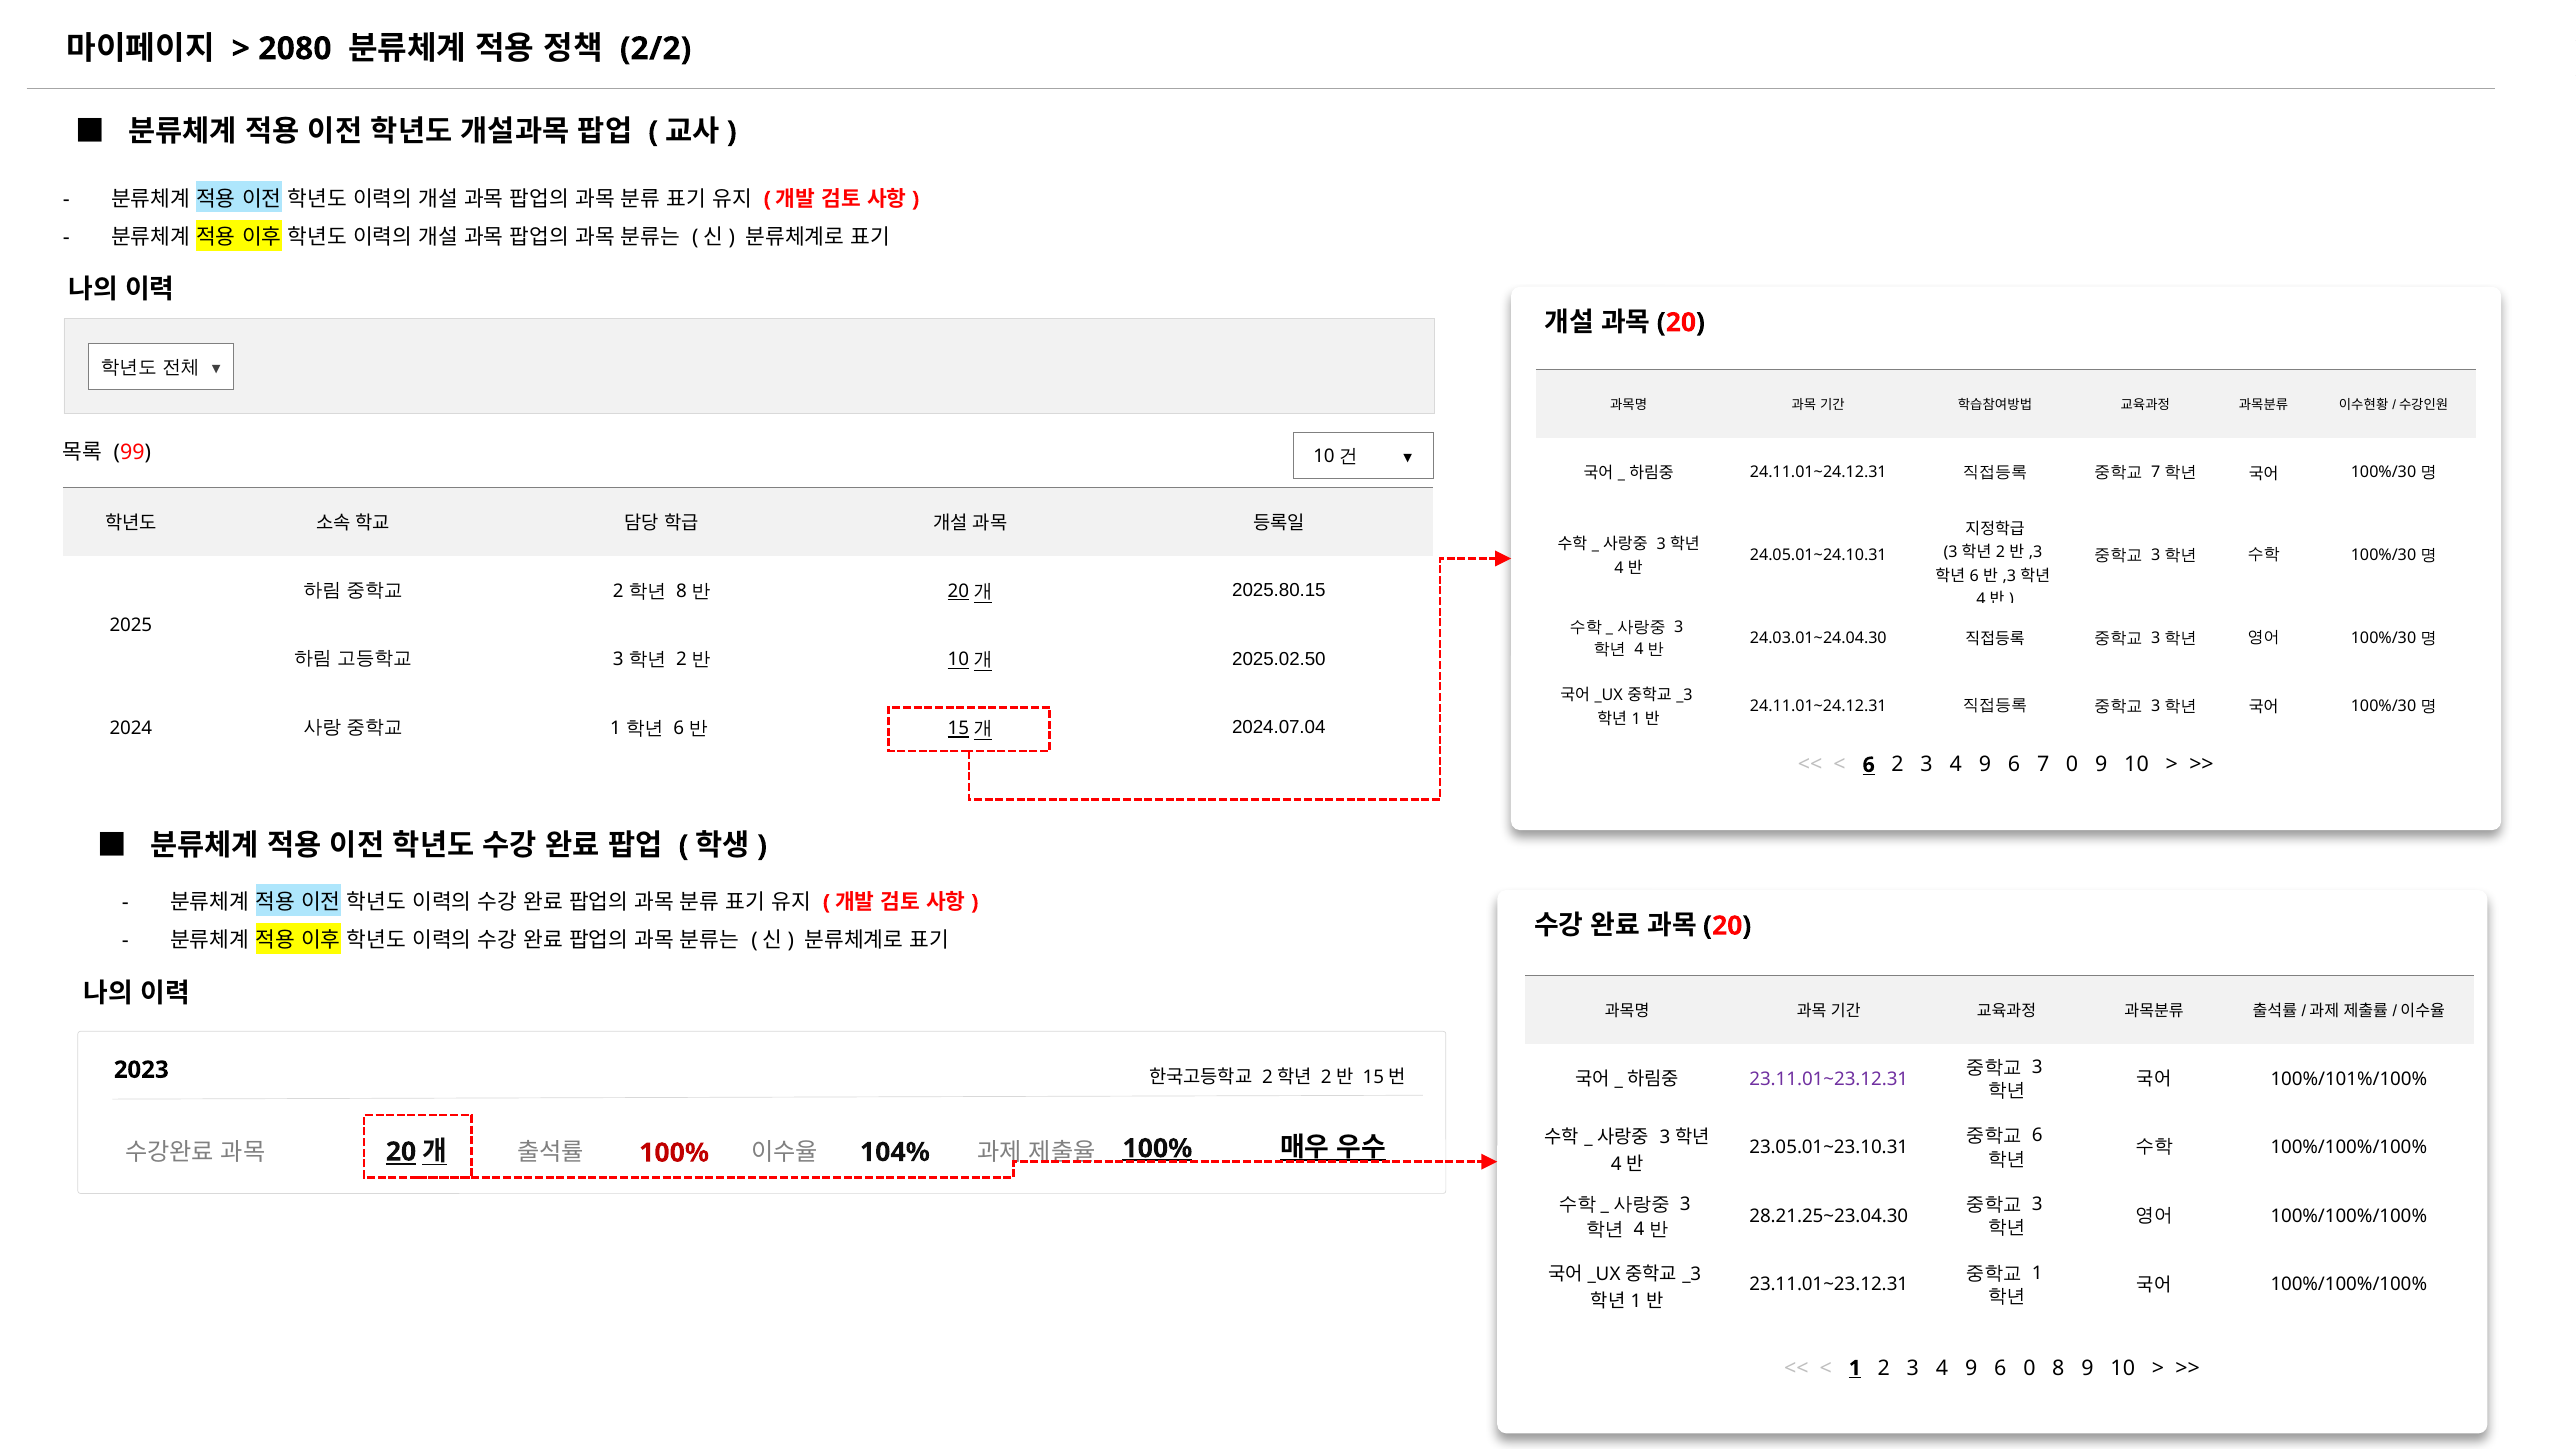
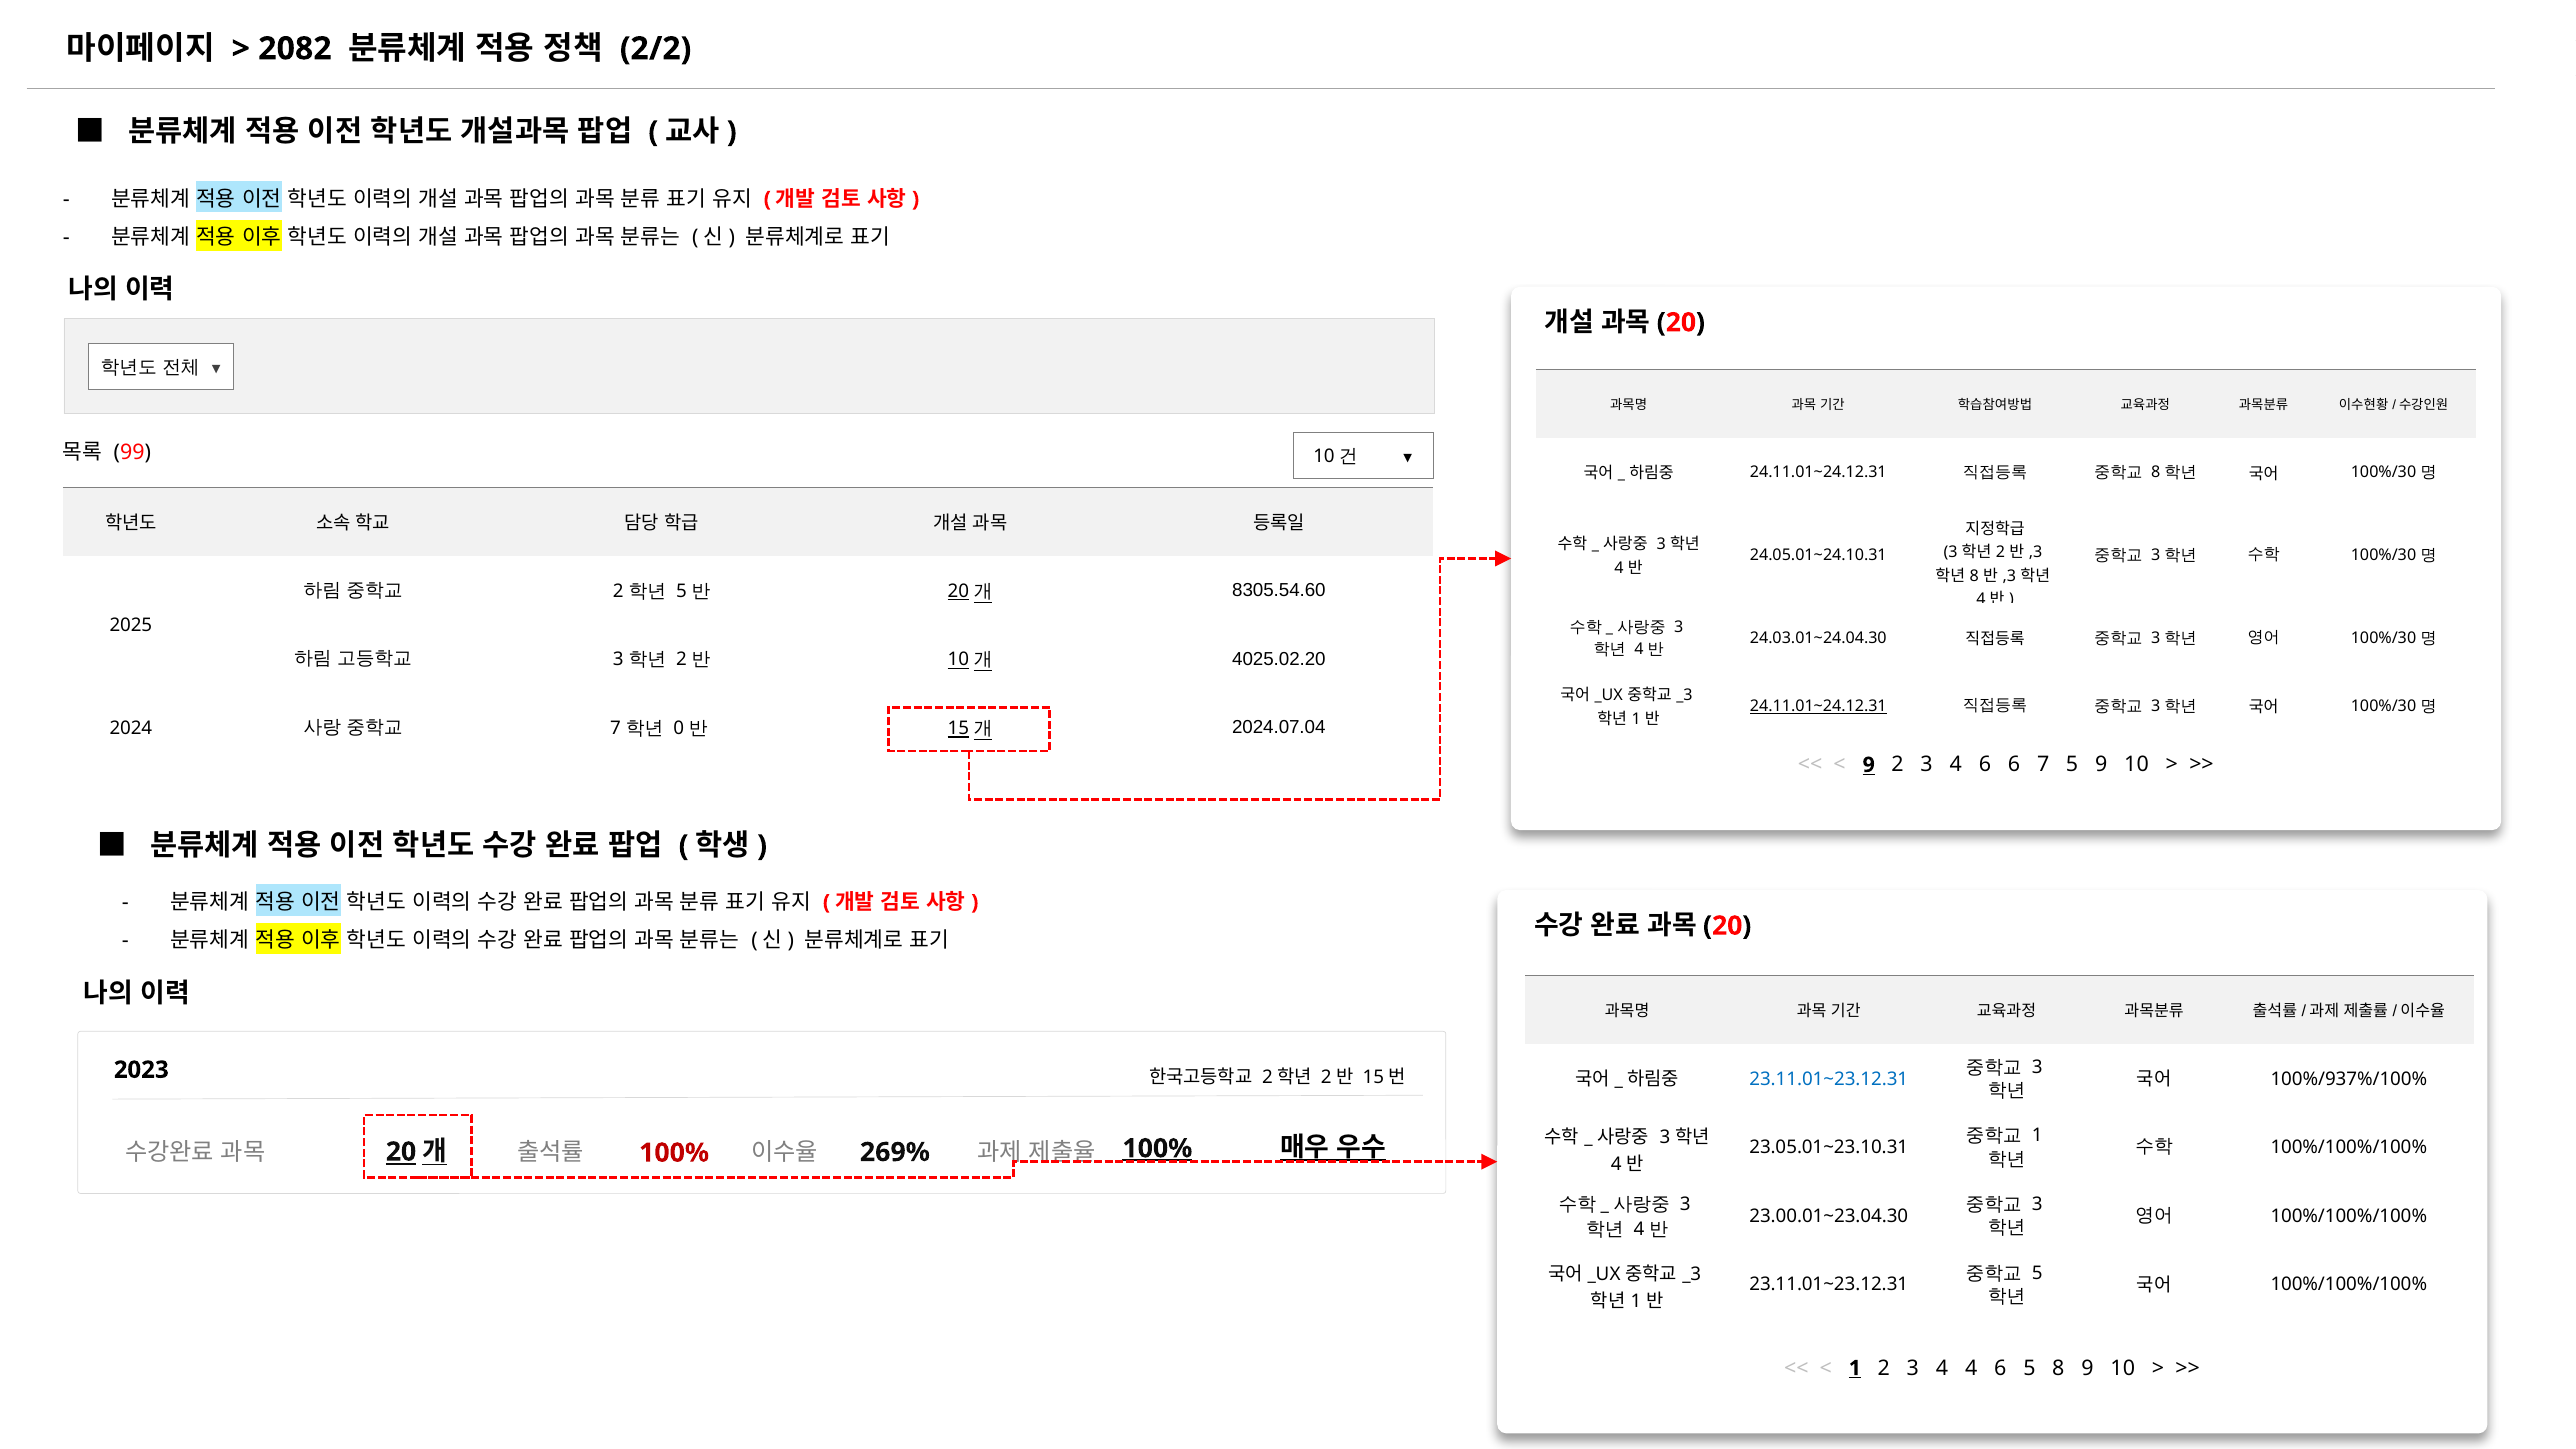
2080: 2080 -> 2082
7 at (2156, 473): 7 -> 8
6 at (1974, 576): 6 -> 8
8 at (681, 591): 8 -> 5
2025.80.15: 2025.80.15 -> 8305.54.60
2025.02.50: 2025.02.50 -> 4025.02.20
24.11.01~24.12.31 at (1818, 706) underline: none -> present
1 at (616, 728): 1 -> 7
6 at (679, 728): 6 -> 0
6 at (1869, 765): 6 -> 9
9 at (1985, 765): 9 -> 6
7 0: 0 -> 5
23.11.01~23.12.31 at (1829, 1079) colour: purple -> blue
100%/101%/100%: 100%/101%/100% -> 100%/937%/100%
6 at (2037, 1136): 6 -> 1
104%: 104% -> 269%
28.21.25~23.04.30: 28.21.25~23.04.30 -> 23.00.01~23.04.30
1 at (2037, 1273): 1 -> 5
9 at (1971, 1368): 9 -> 4
6 0: 0 -> 5
